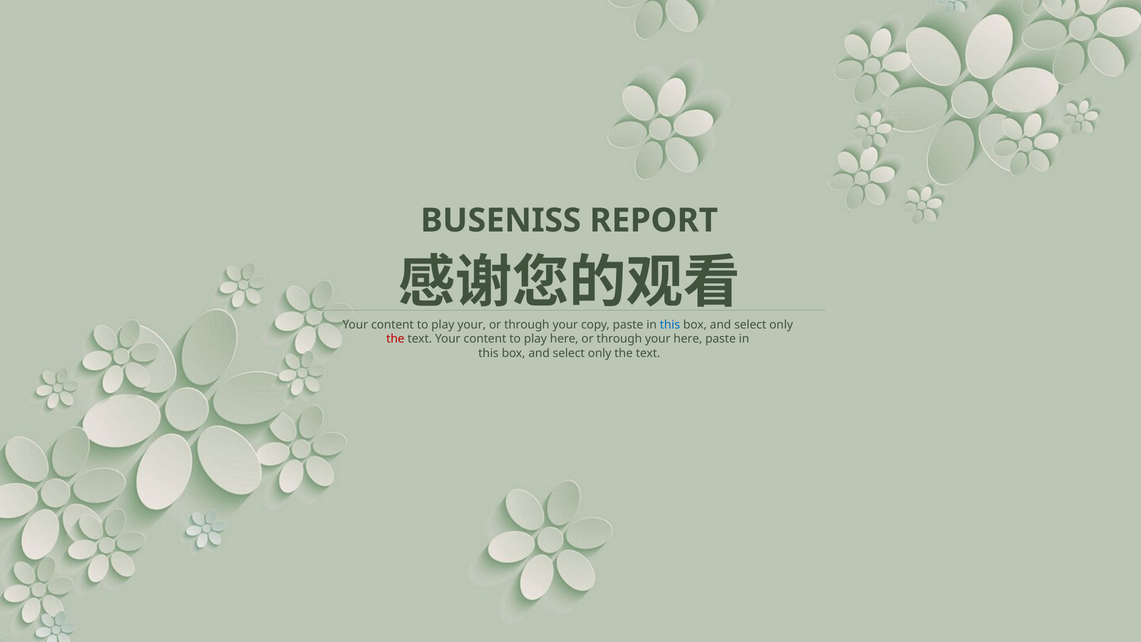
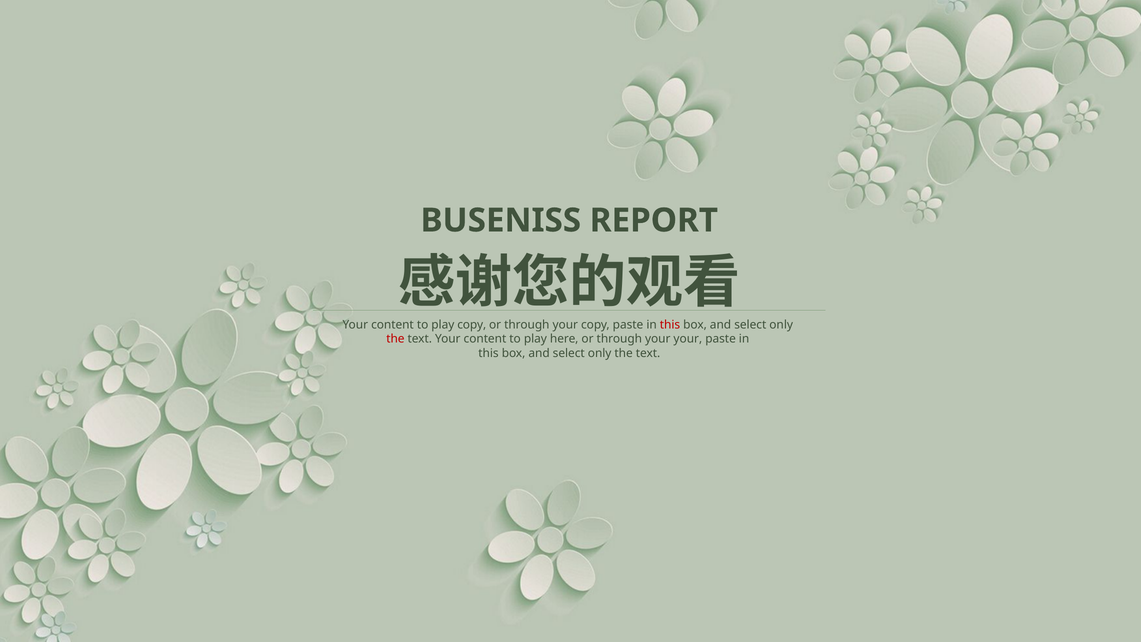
play your: your -> copy
this at (670, 324) colour: blue -> red
your here: here -> your
